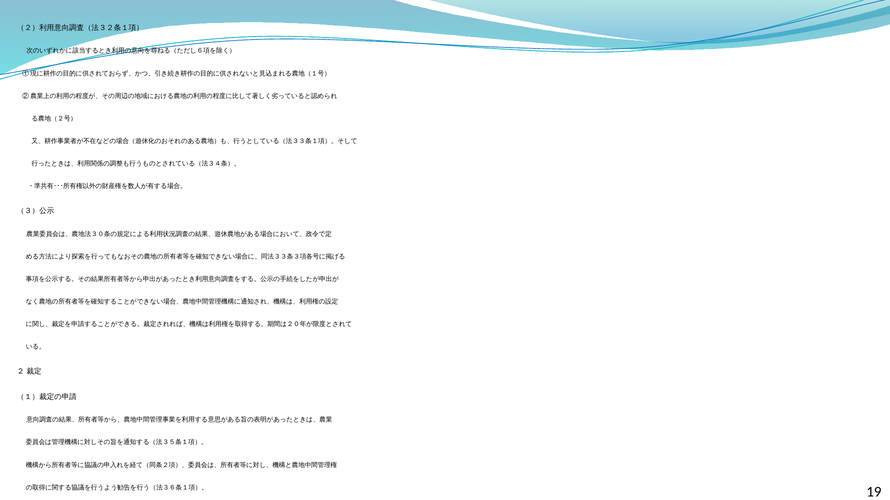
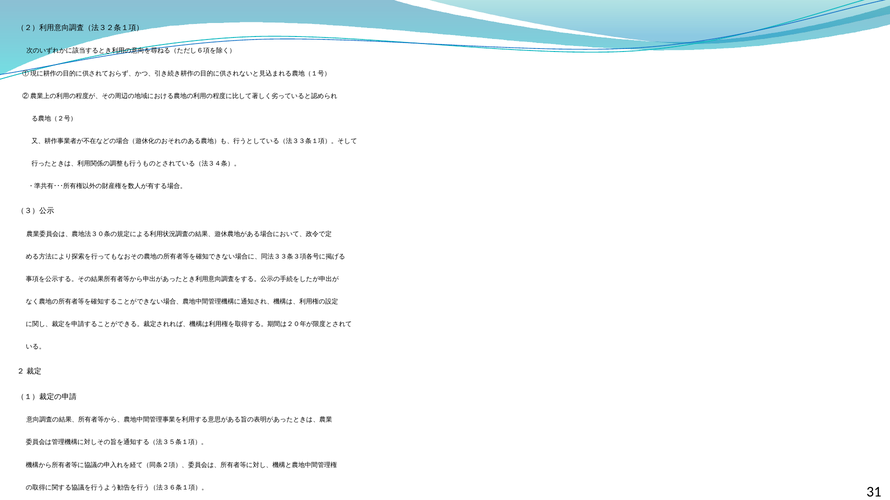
19: 19 -> 31
